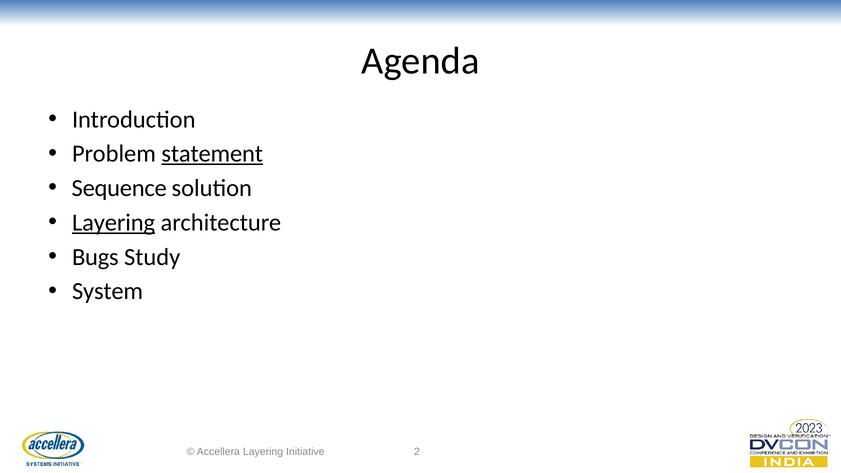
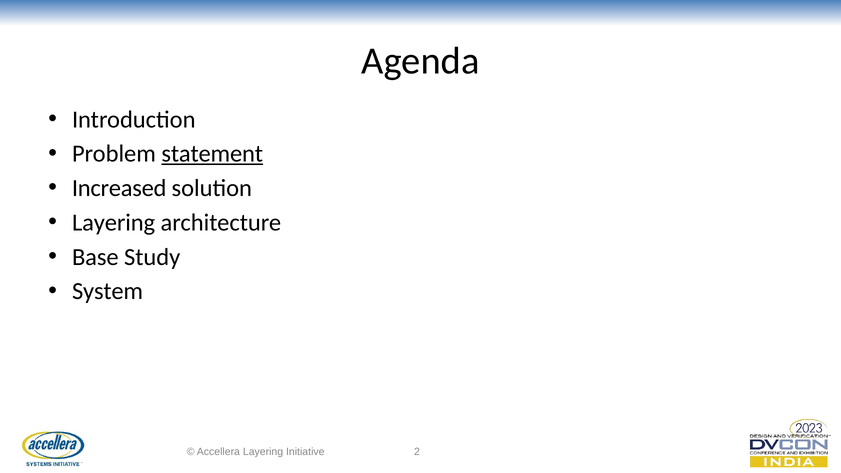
Sequence: Sequence -> Increased
Layering at (114, 223) underline: present -> none
Bugs: Bugs -> Base
